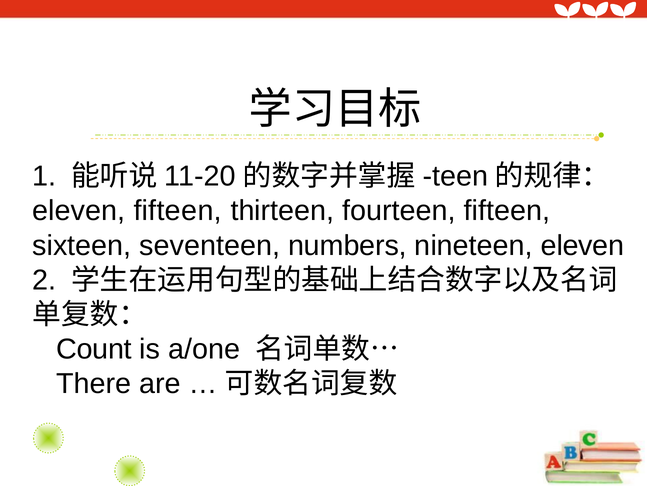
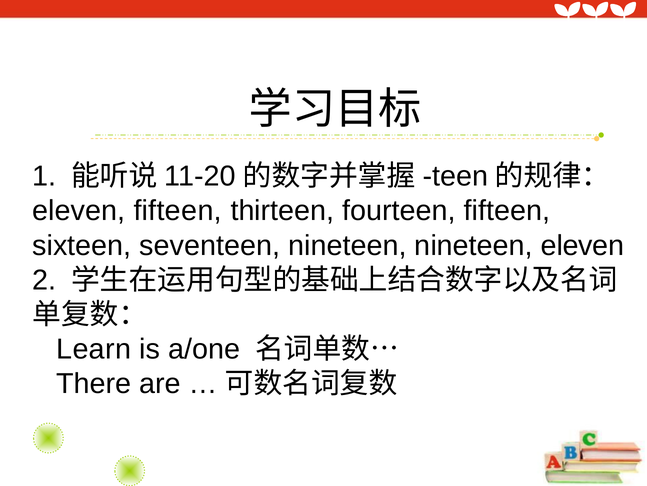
seventeen numbers: numbers -> nineteen
Count: Count -> Learn
